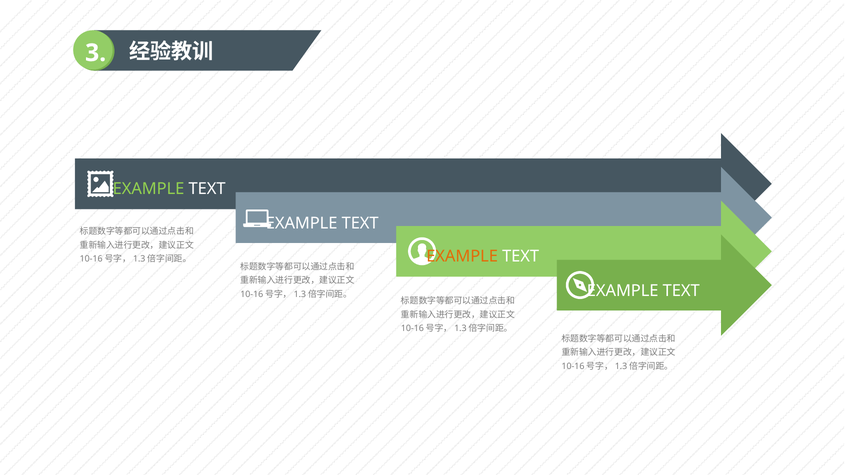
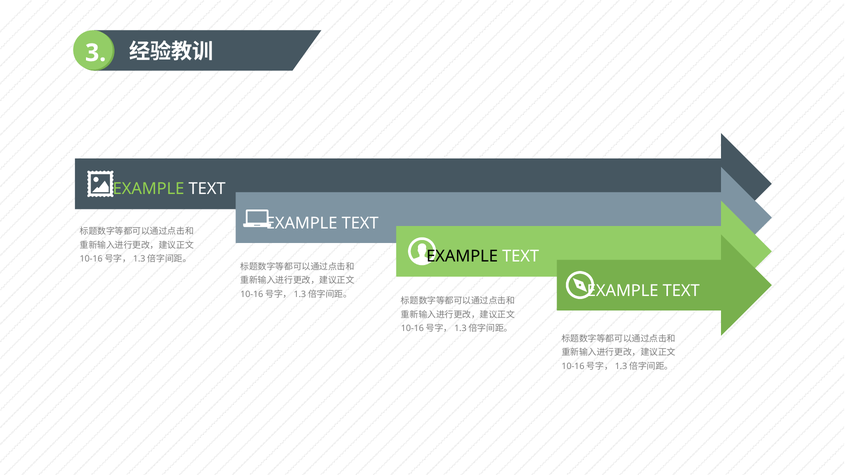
EXAMPLE at (462, 256) colour: orange -> black
